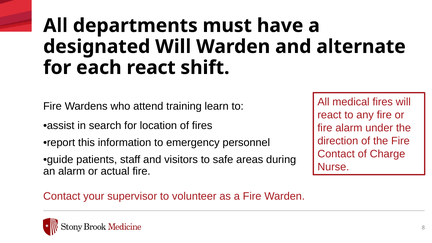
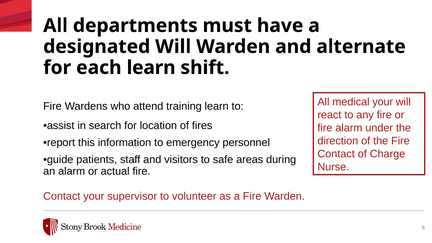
each react: react -> learn
medical fires: fires -> your
